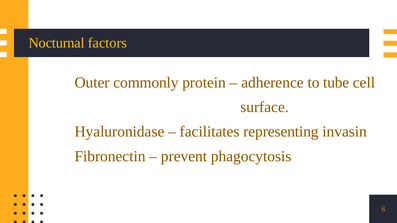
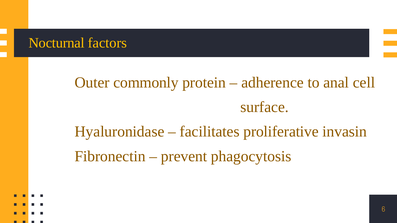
tube: tube -> anal
representing: representing -> proliferative
